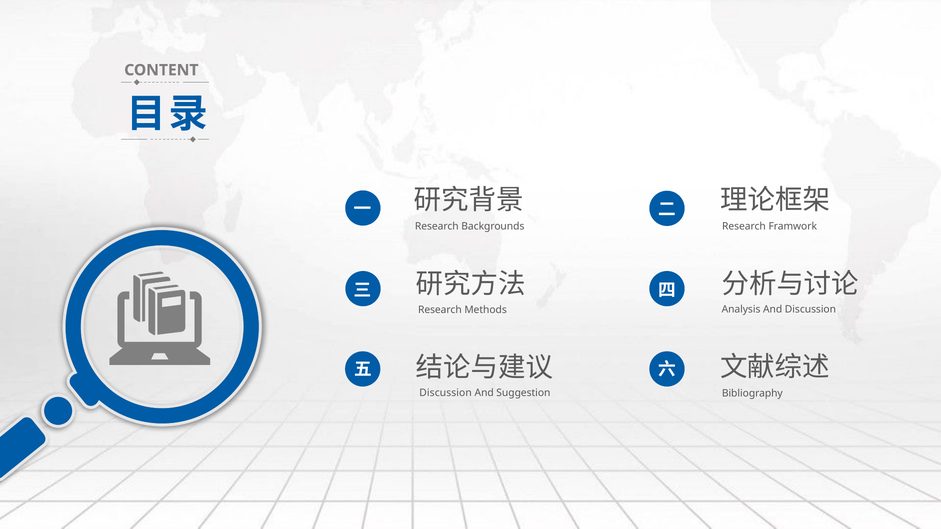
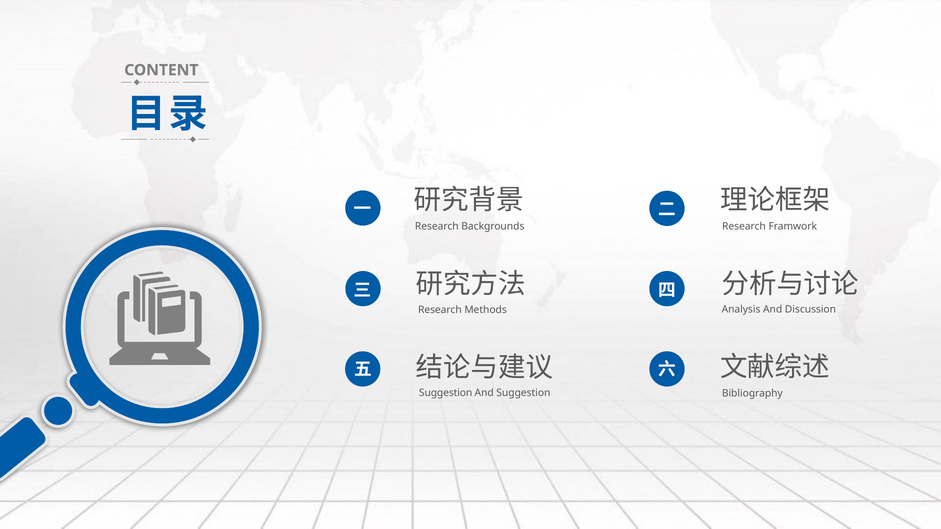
Discussion at (446, 393): Discussion -> Suggestion
